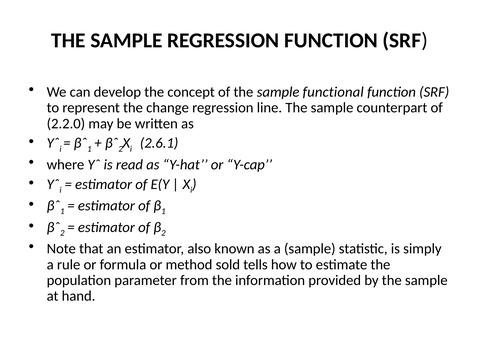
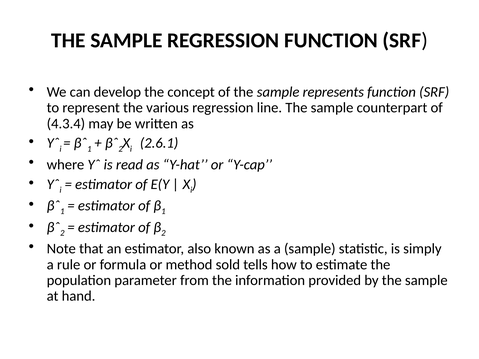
functional: functional -> represents
change: change -> various
2.2.0: 2.2.0 -> 4.3.4
